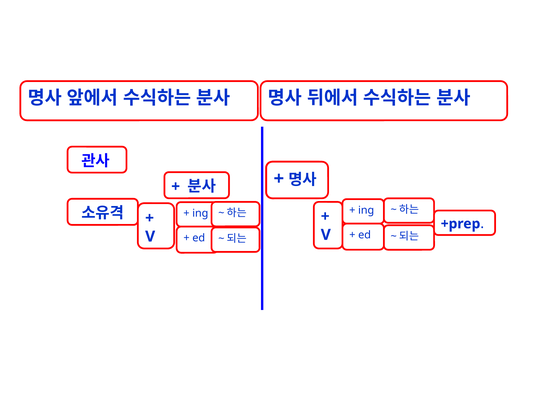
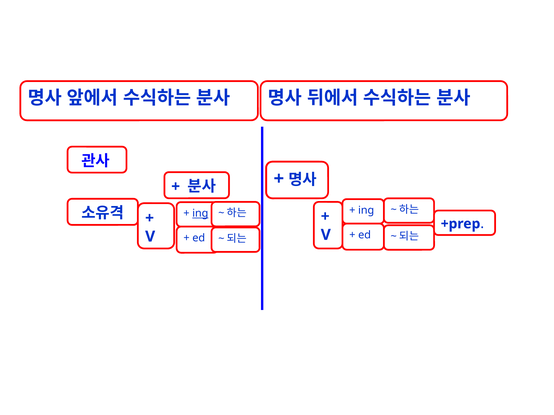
ing at (200, 214) underline: none -> present
